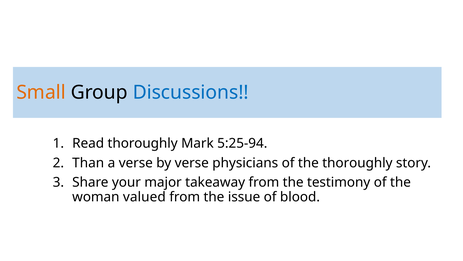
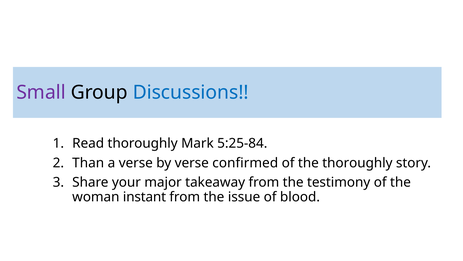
Small colour: orange -> purple
5:25-94: 5:25-94 -> 5:25-84
physicians: physicians -> confirmed
valued: valued -> instant
